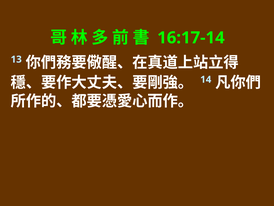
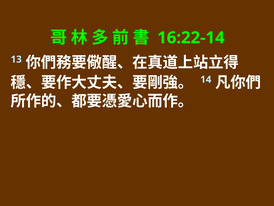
16:17-14: 16:17-14 -> 16:22-14
